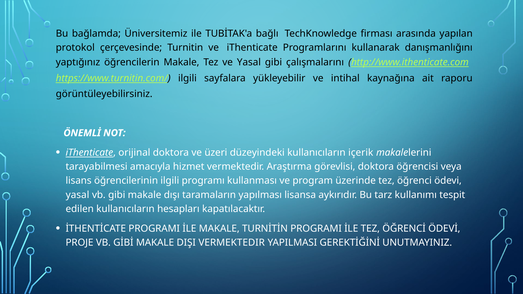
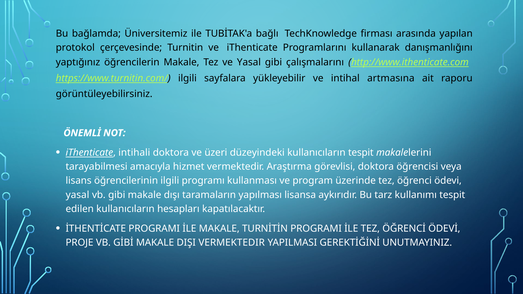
kaynağına: kaynağına -> artmasına
orijinal: orijinal -> intihali
kullanıcıların içerik: içerik -> tespit
